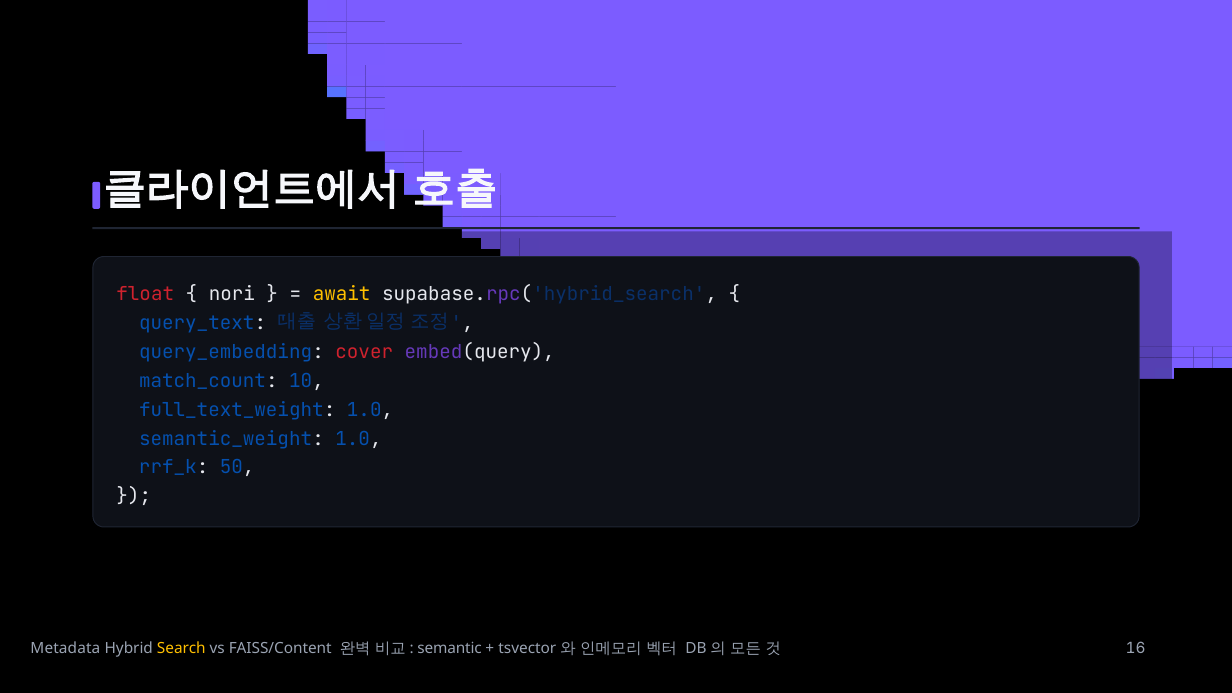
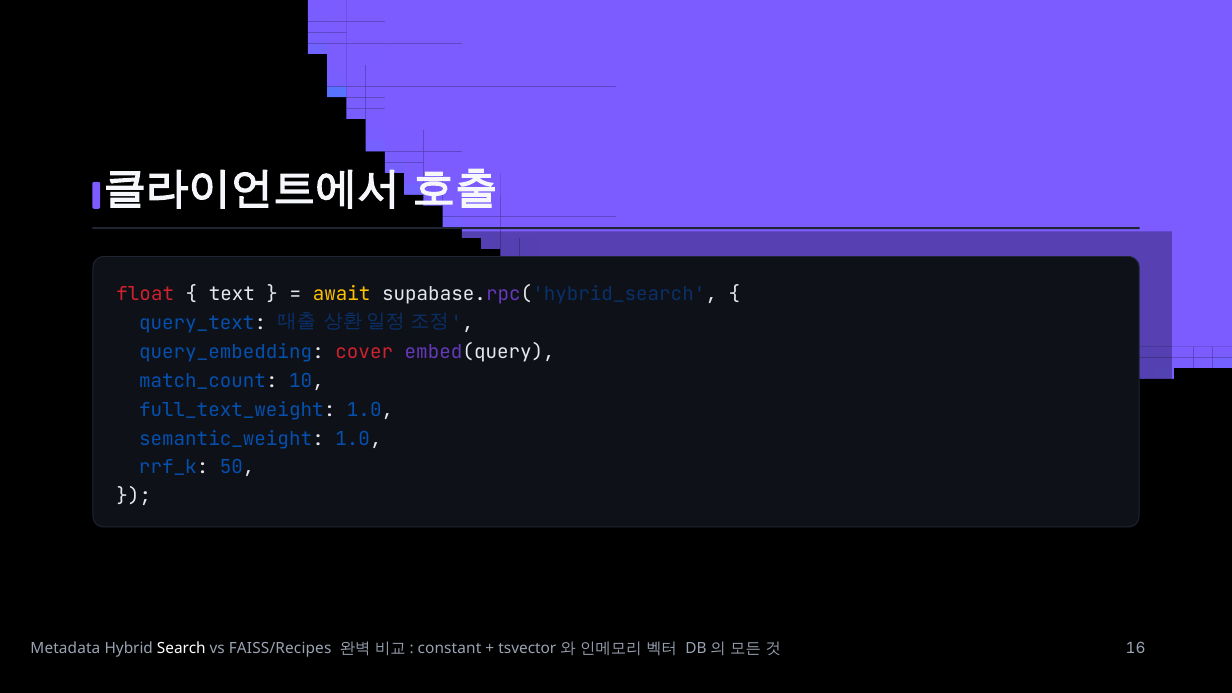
nori: nori -> text
Search colour: yellow -> white
FAISS/Content: FAISS/Content -> FAISS/Recipes
semantic: semantic -> constant
